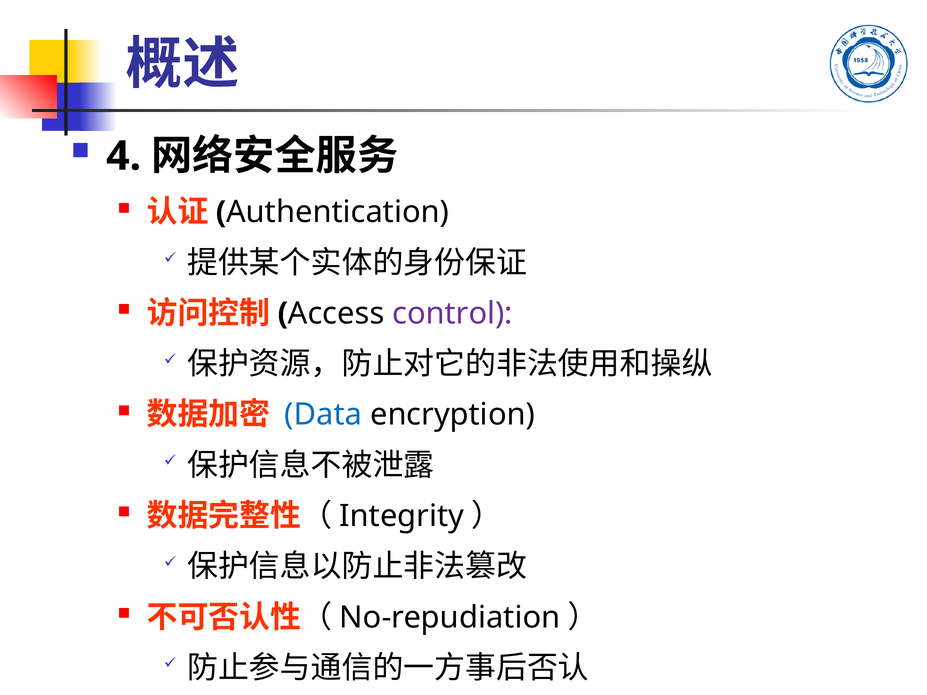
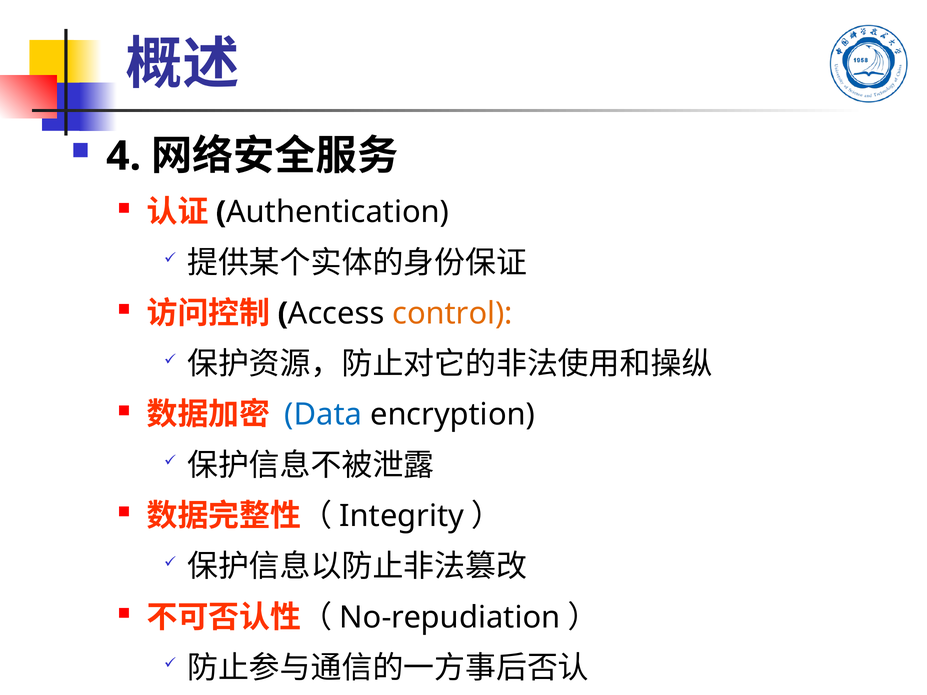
control colour: purple -> orange
